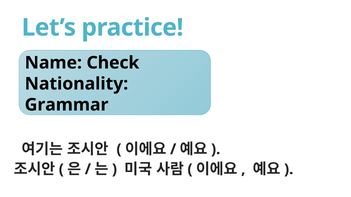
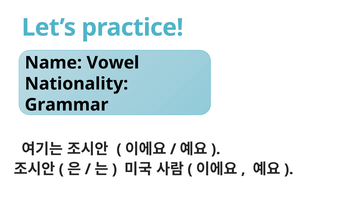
Check: Check -> Vowel
